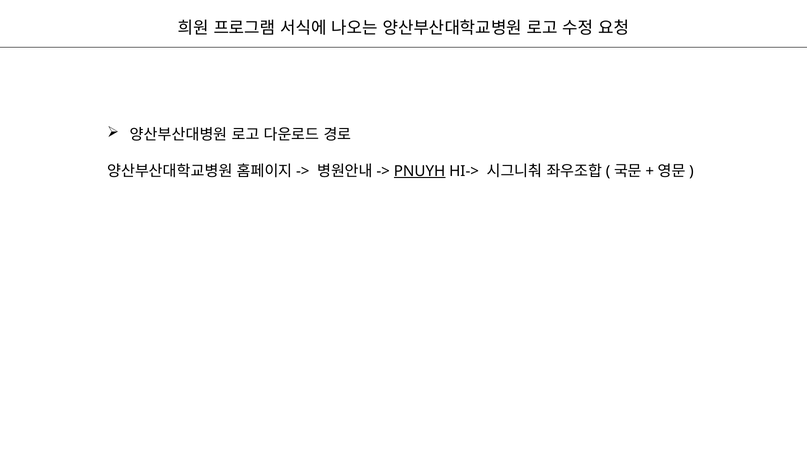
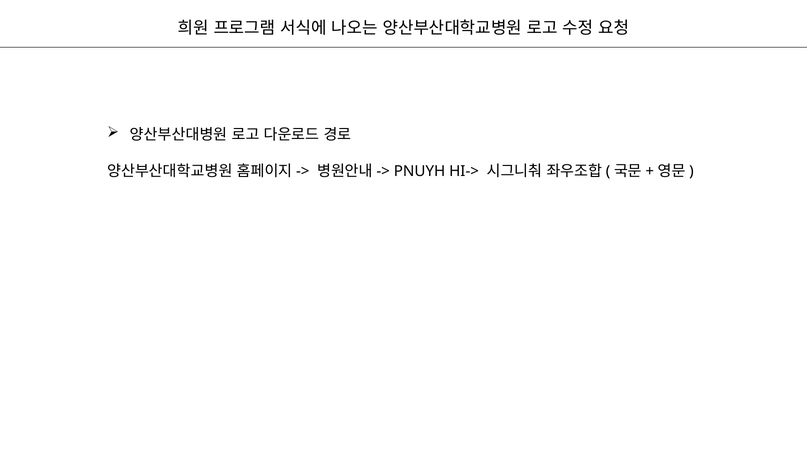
PNUYH underline: present -> none
